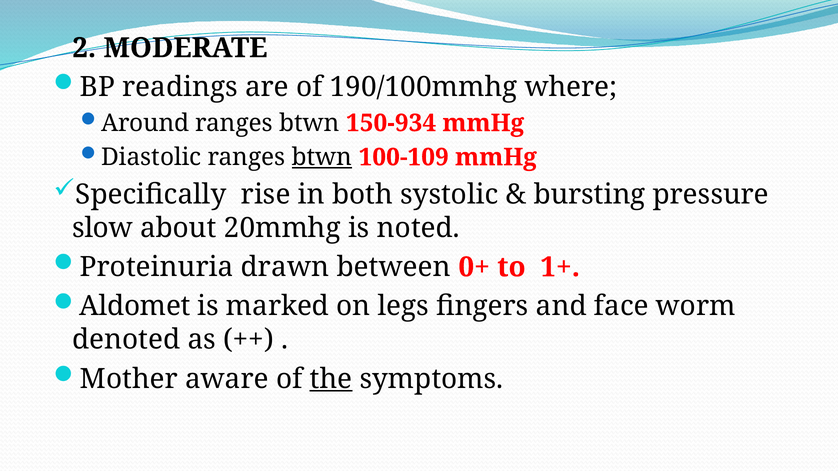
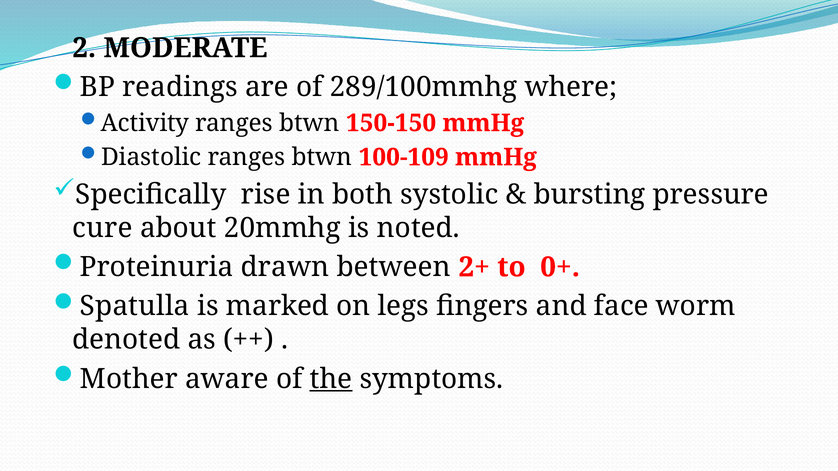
190/100mmhg: 190/100mmhg -> 289/100mmhg
Around: Around -> Activity
150-934: 150-934 -> 150-150
btwn at (322, 157) underline: present -> none
slow: slow -> cure
0+: 0+ -> 2+
1+: 1+ -> 0+
Aldomet: Aldomet -> Spatulla
